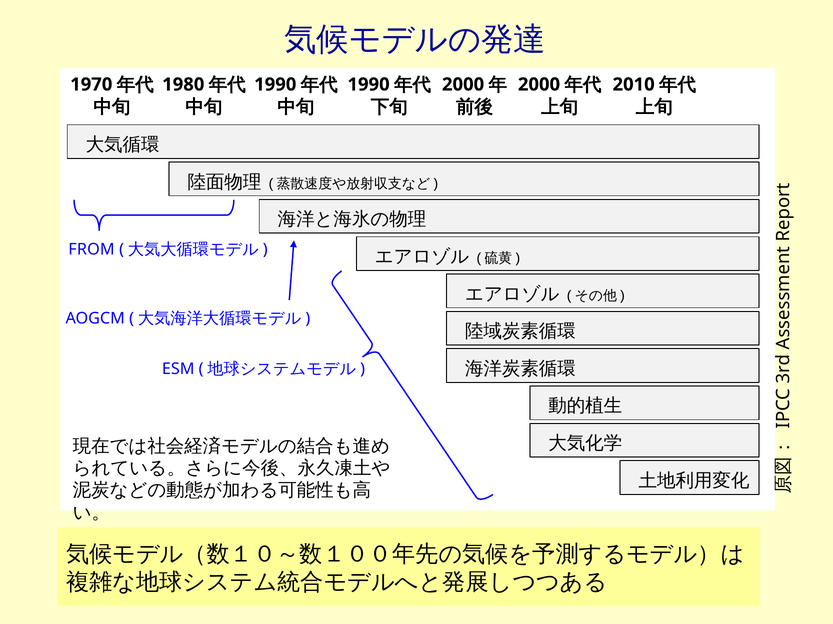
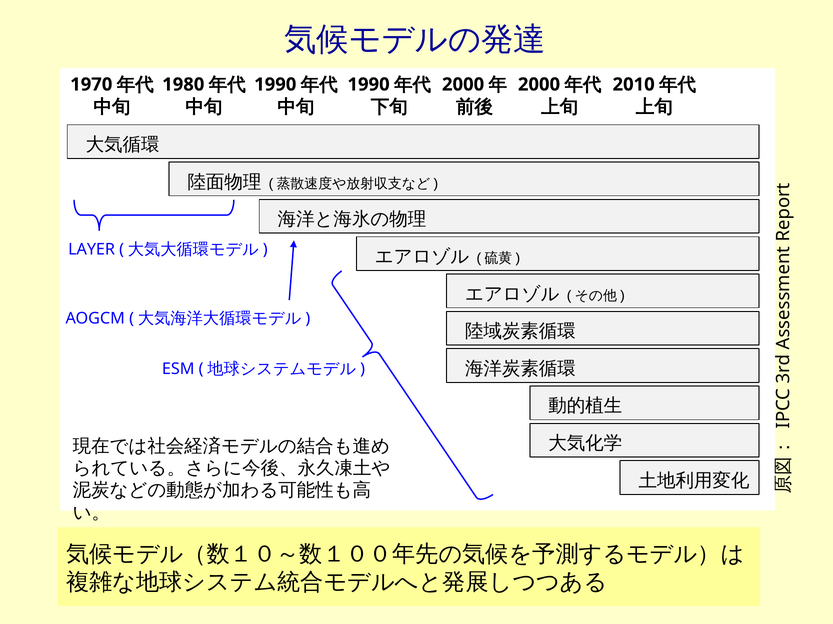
FROM: FROM -> LAYER
